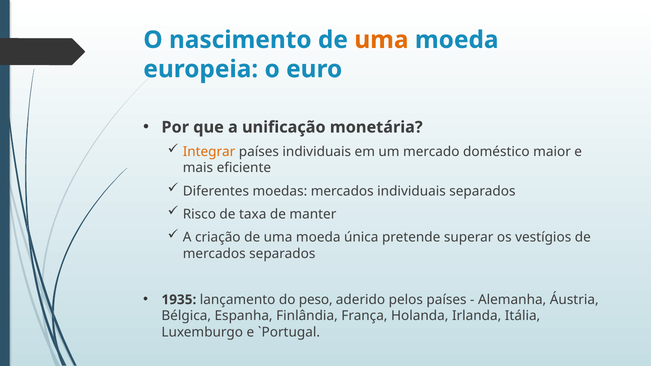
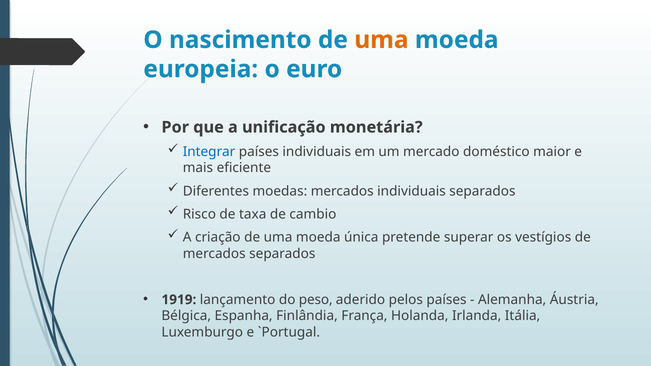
Integrar colour: orange -> blue
manter: manter -> cambio
1935: 1935 -> 1919
